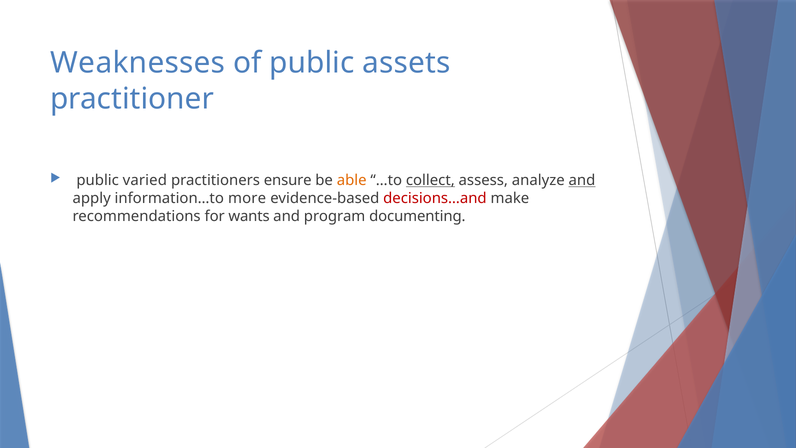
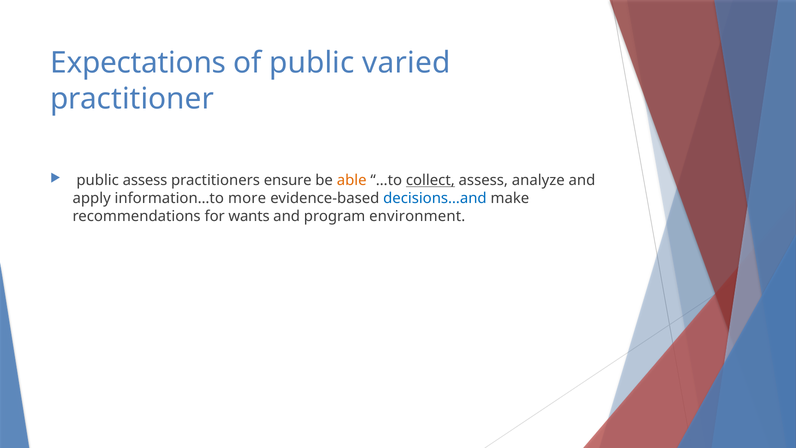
Weaknesses: Weaknesses -> Expectations
assets: assets -> varied
public varied: varied -> assess
and at (582, 180) underline: present -> none
decisions…and colour: red -> blue
documenting: documenting -> environment
